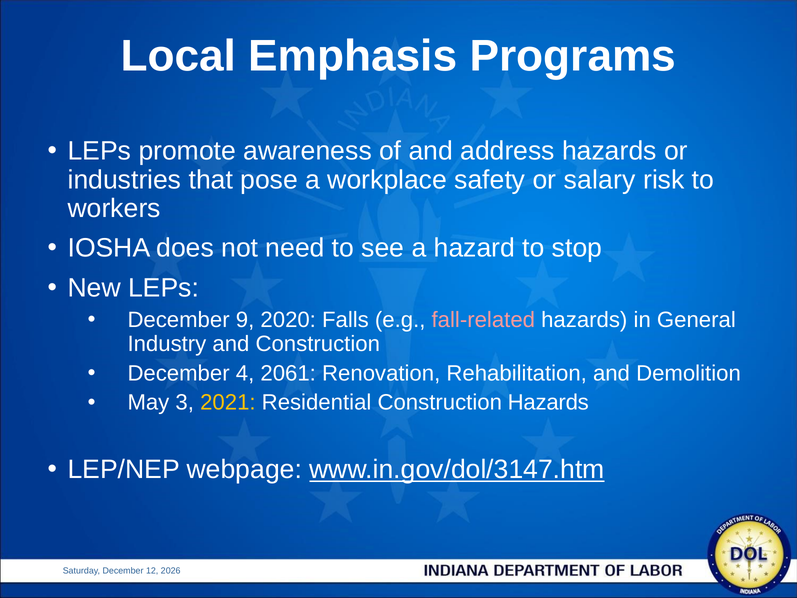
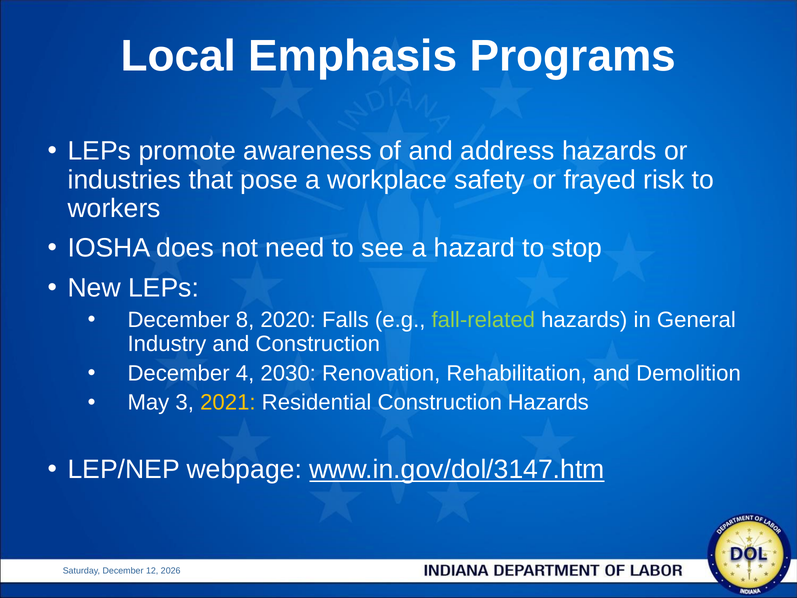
salary: salary -> frayed
9: 9 -> 8
fall-related colour: pink -> light green
2061: 2061 -> 2030
